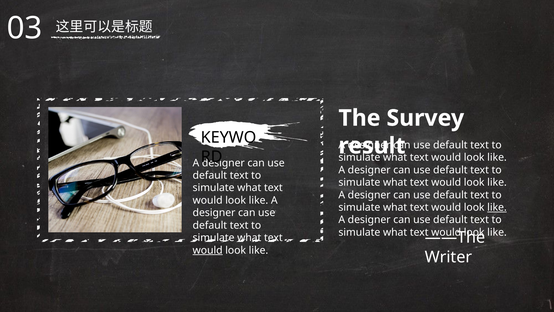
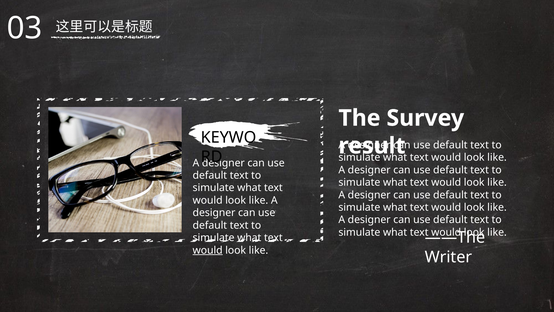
like at (497, 207) underline: present -> none
